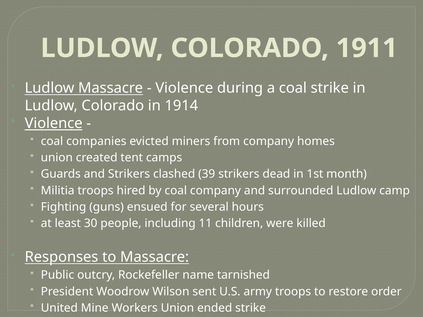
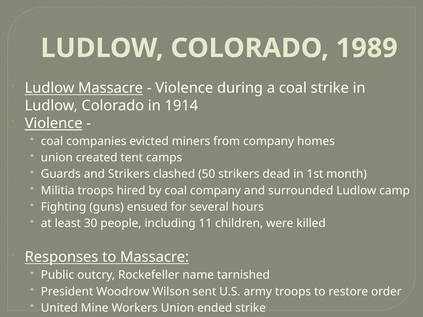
1911: 1911 -> 1989
39: 39 -> 50
